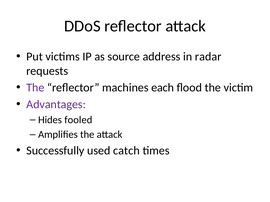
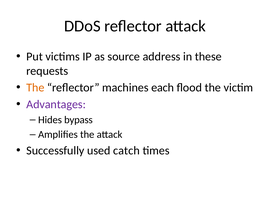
radar: radar -> these
The at (35, 88) colour: purple -> orange
fooled: fooled -> bypass
